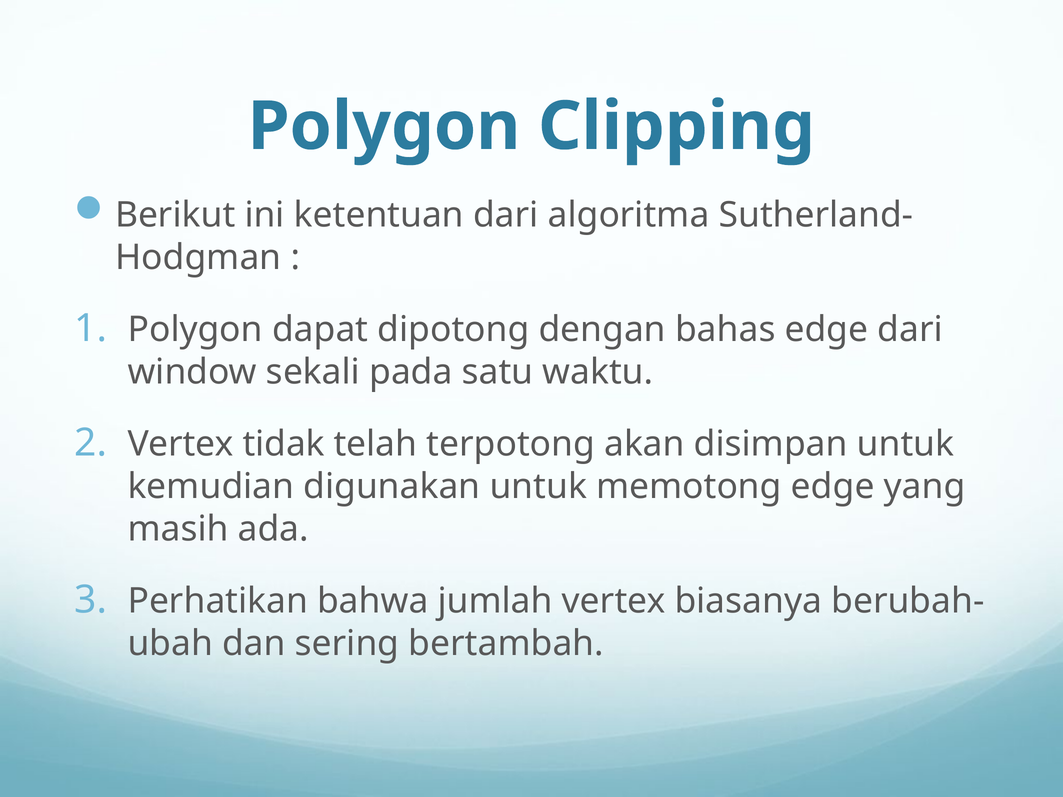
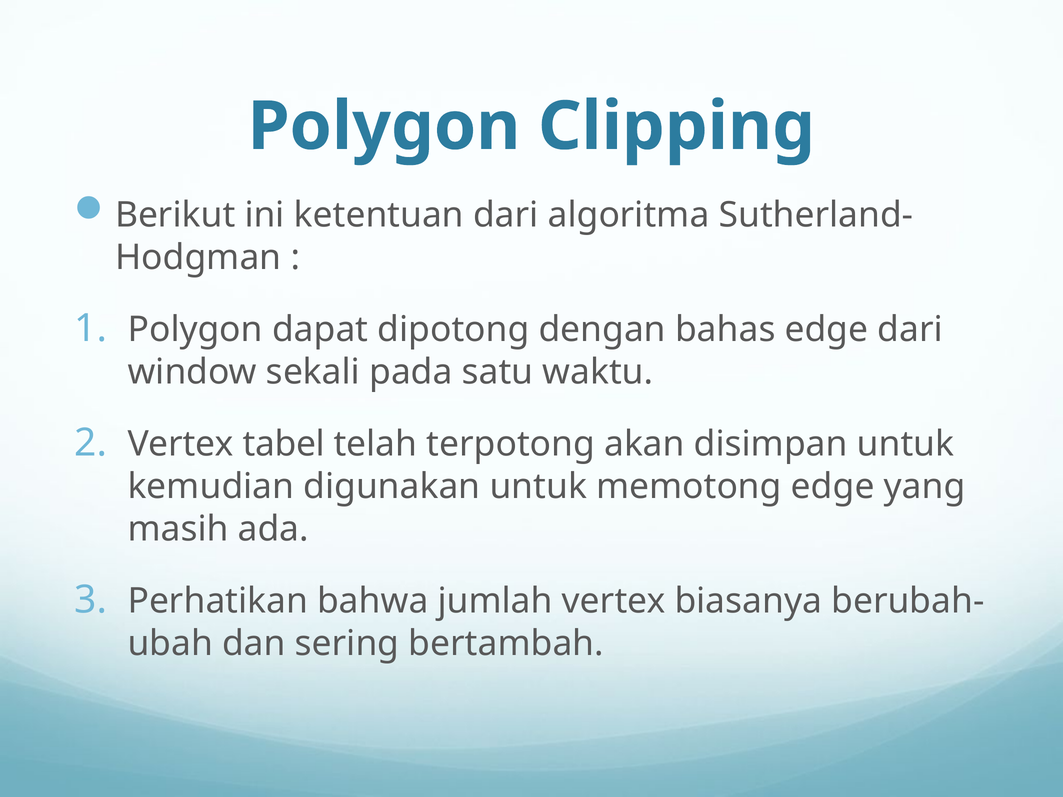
tidak: tidak -> tabel
